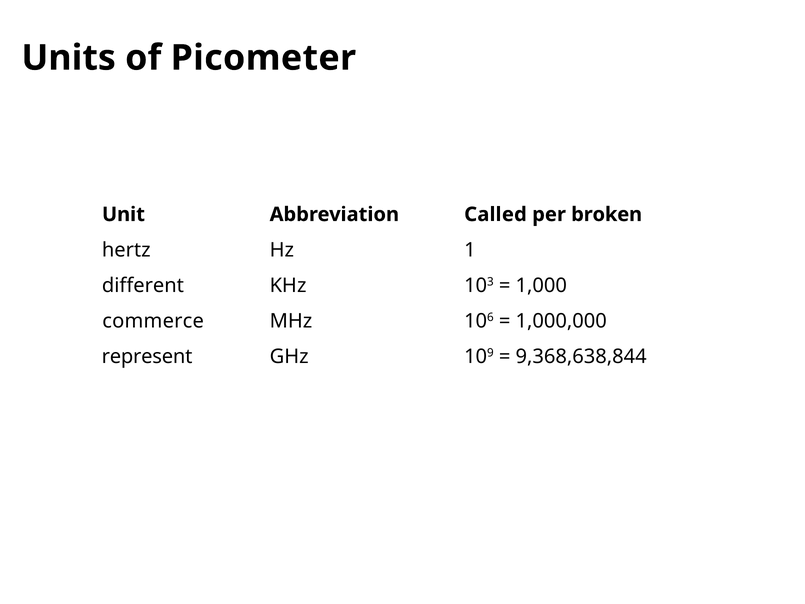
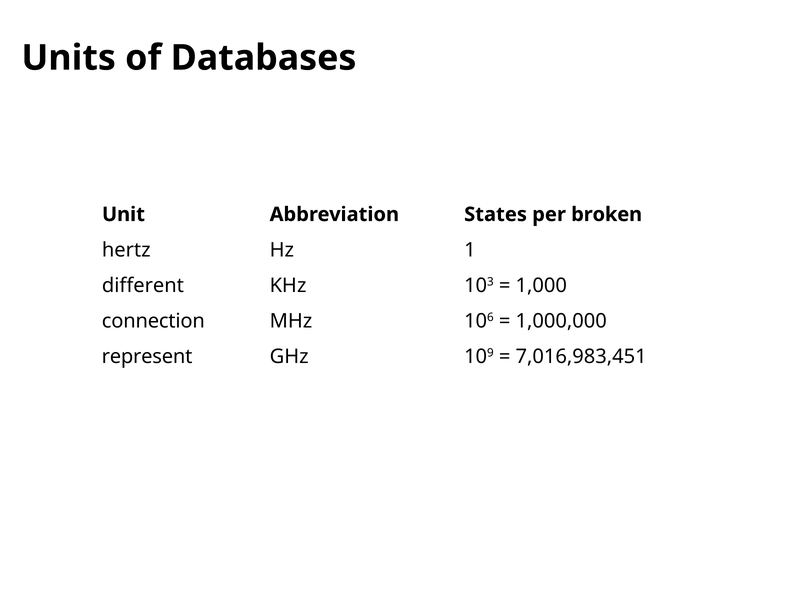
Picometer: Picometer -> Databases
Called: Called -> States
commerce: commerce -> connection
9,368,638,844: 9,368,638,844 -> 7,016,983,451
